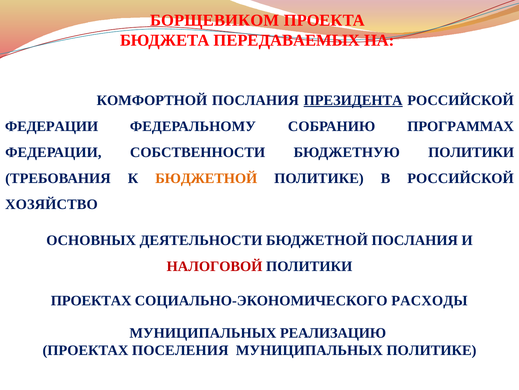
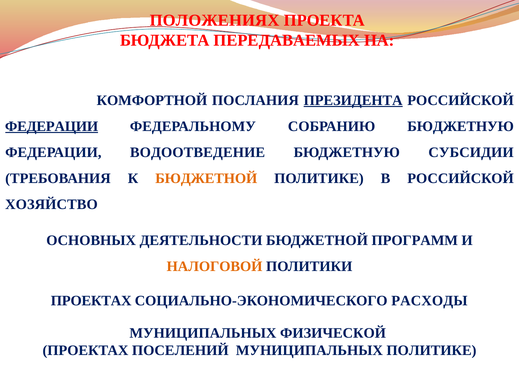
БОРЩЕВИКОМ: БОРЩЕВИКОМ -> ПОЛОЖЕНИЯХ
ФЕДЕРАЦИИ at (52, 126) underline: none -> present
СОБРАНИЮ ПРОГРАММАХ: ПРОГРАММАХ -> БЮДЖЕТНУЮ
СОБСТВЕННОСТИ: СОБСТВЕННОСТИ -> ВОДООТВЕДЕНИЕ
БЮДЖЕТНУЮ ПОЛИТИКИ: ПОЛИТИКИ -> СУБСИДИИ
БЮДЖЕТНОЙ ПОСЛАНИЯ: ПОСЛАНИЯ -> ПРОГРАММ
НАЛОГОВОЙ colour: red -> orange
РЕАЛИЗАЦИЮ: РЕАЛИЗАЦИЮ -> ФИЗИЧЕСКОЙ
ПОСЕЛЕНИЯ: ПОСЕЛЕНИЯ -> ПОСЕЛЕНИЙ
